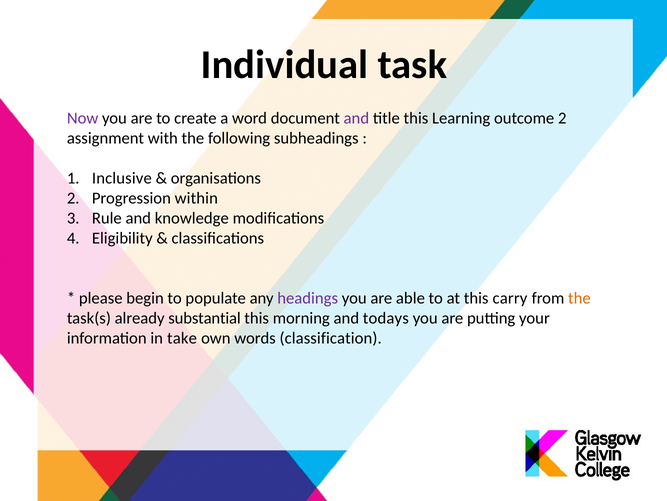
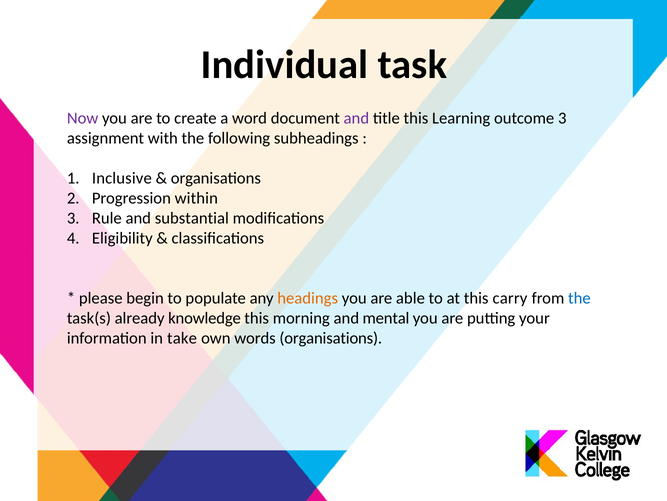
outcome 2: 2 -> 3
knowledge: knowledge -> substantial
headings colour: purple -> orange
the at (579, 298) colour: orange -> blue
substantial: substantial -> knowledge
todays: todays -> mental
words classification: classification -> organisations
